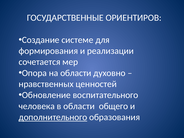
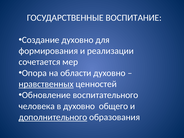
ОРИЕНТИРОВ: ОРИЕНТИРОВ -> ВОСПИТАНИЕ
Создание системе: системе -> духовно
нравственных underline: none -> present
в области: области -> духовно
